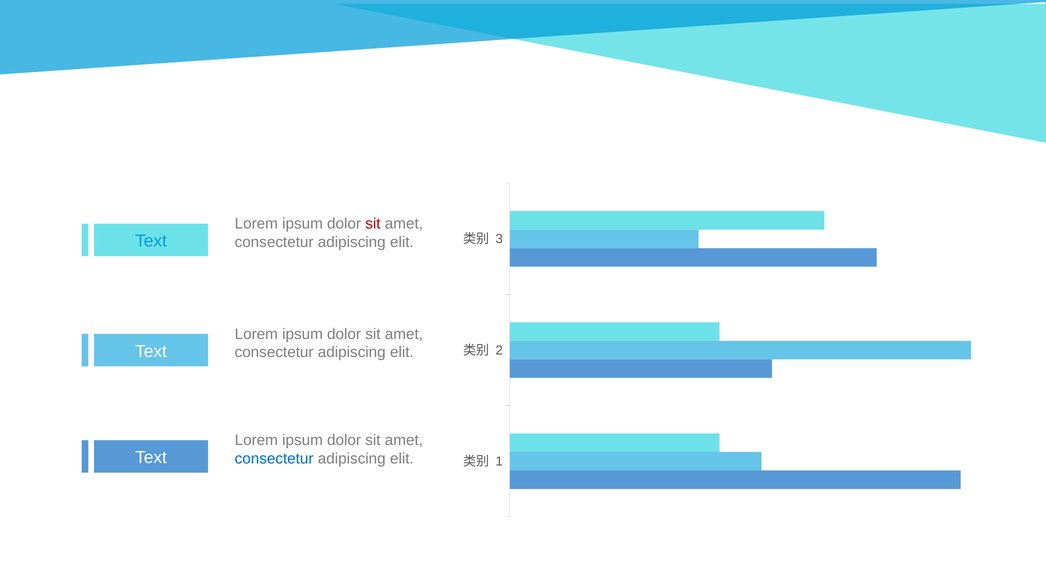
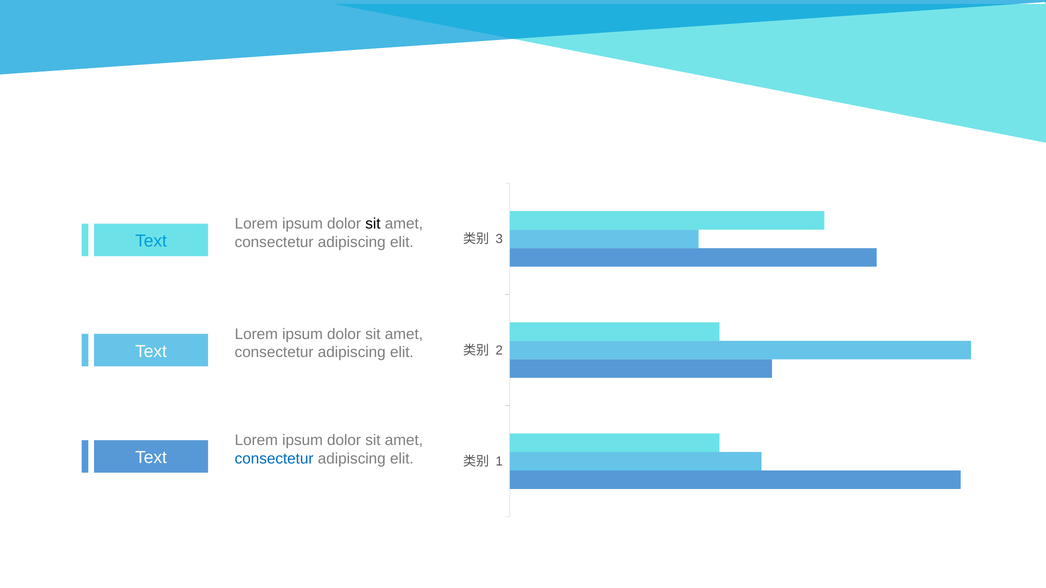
sit at (373, 224) colour: red -> black
